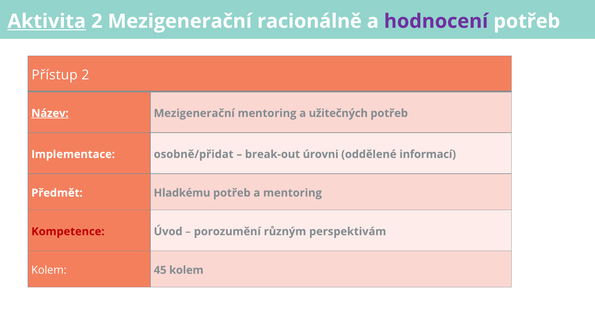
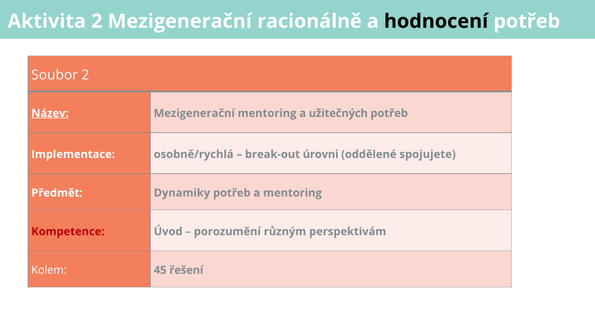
Aktivita underline: present -> none
hodnocení colour: purple -> black
Přístup: Přístup -> Soubor
osobně/přidat: osobně/přidat -> osobně/rychlá
informací: informací -> spojujete
Hladkému: Hladkému -> Dynamiky
45 kolem: kolem -> řešení
